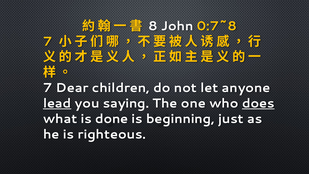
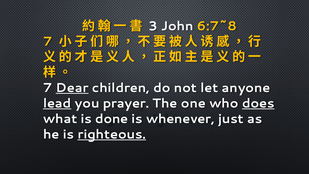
8: 8 -> 3
0:7~8: 0:7~8 -> 6:7~8
Dear underline: none -> present
saying: saying -> prayer
beginning: beginning -> whenever
righteous underline: none -> present
